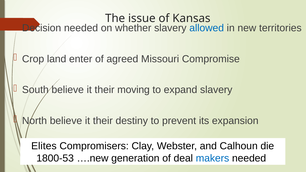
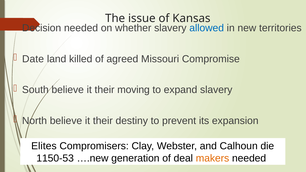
Crop: Crop -> Date
enter: enter -> killed
1800-53: 1800-53 -> 1150-53
makers colour: blue -> orange
